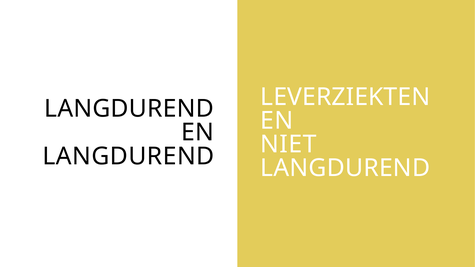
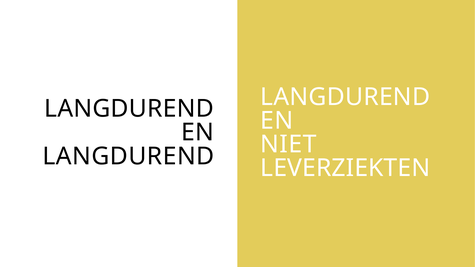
LEVERZIEKTEN at (345, 97): LEVERZIEKTEN -> LANGDUREND
LANGDUREND at (345, 168): LANGDUREND -> LEVERZIEKTEN
